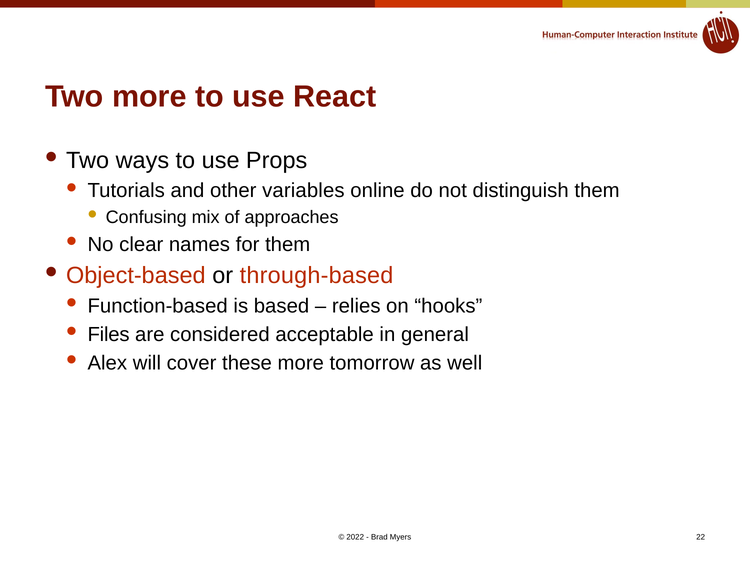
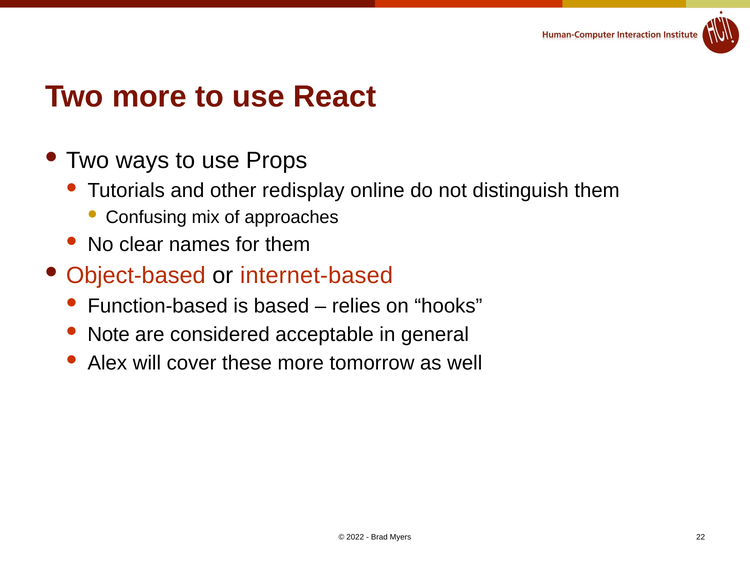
variables: variables -> redisplay
through-based: through-based -> internet-based
Files: Files -> Note
